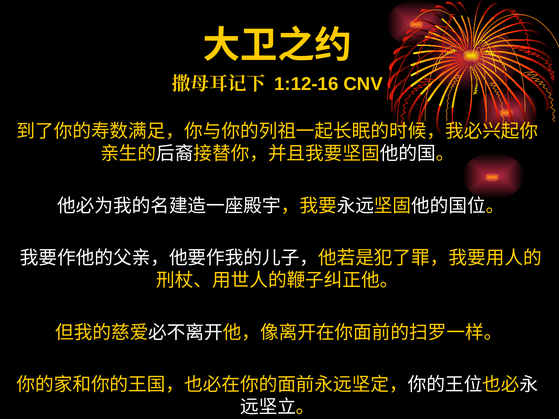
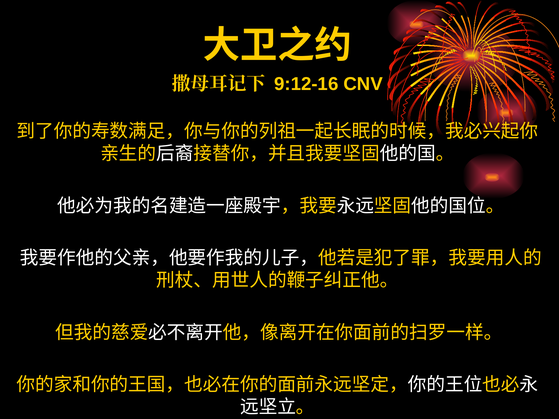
1:12-16: 1:12-16 -> 9:12-16
